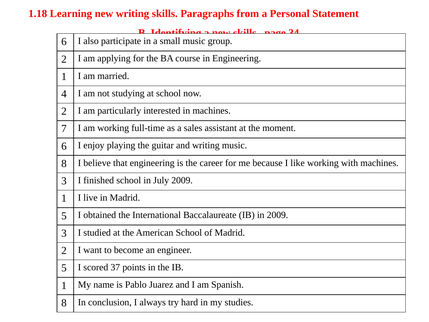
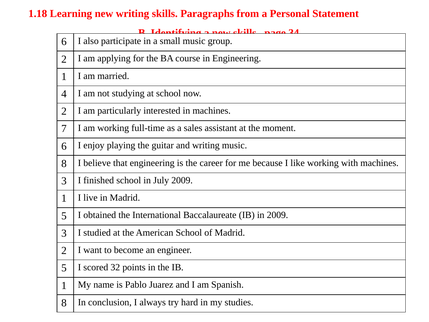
37: 37 -> 32
